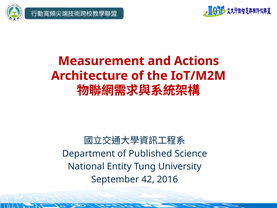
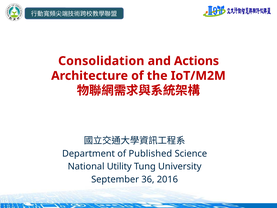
Measurement: Measurement -> Consolidation
Entity: Entity -> Utility
42: 42 -> 36
